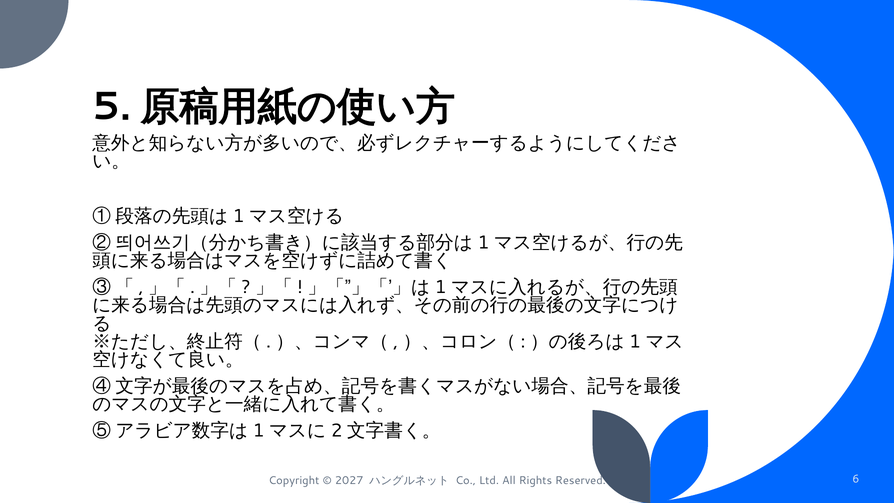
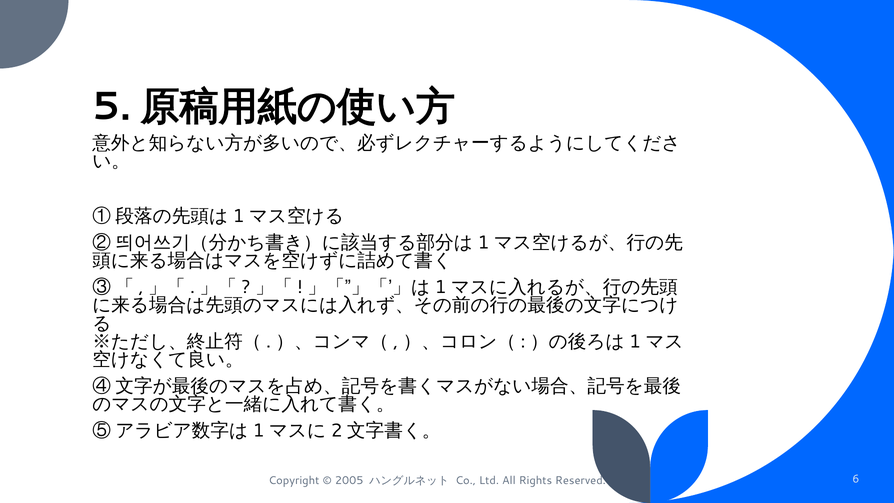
2027: 2027 -> 2005
